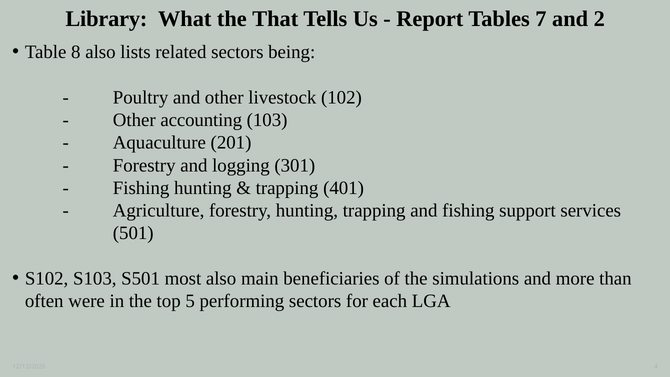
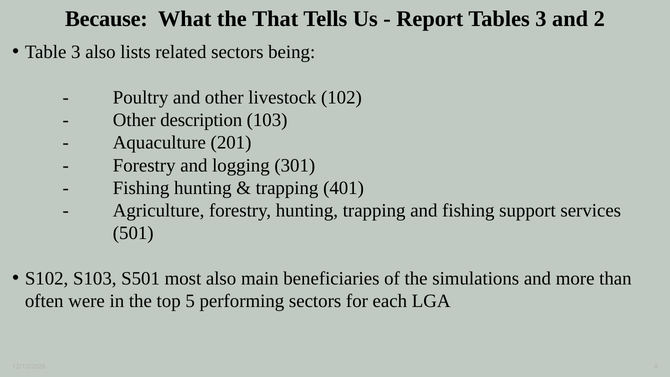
Library: Library -> Because
Tables 7: 7 -> 3
Table 8: 8 -> 3
accounting: accounting -> description
